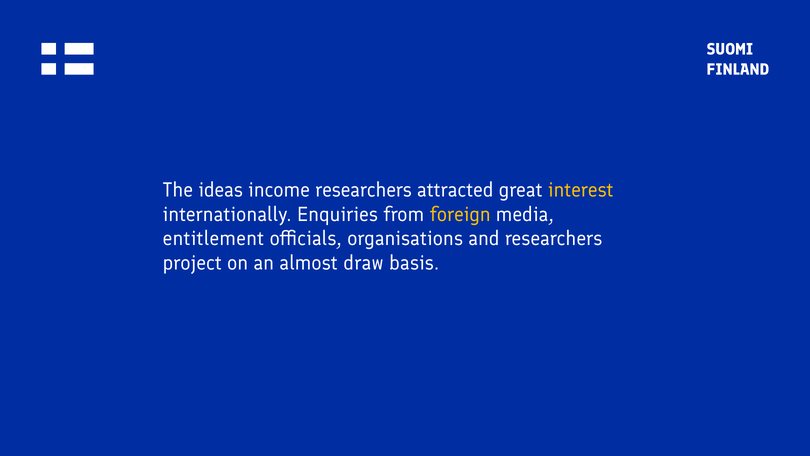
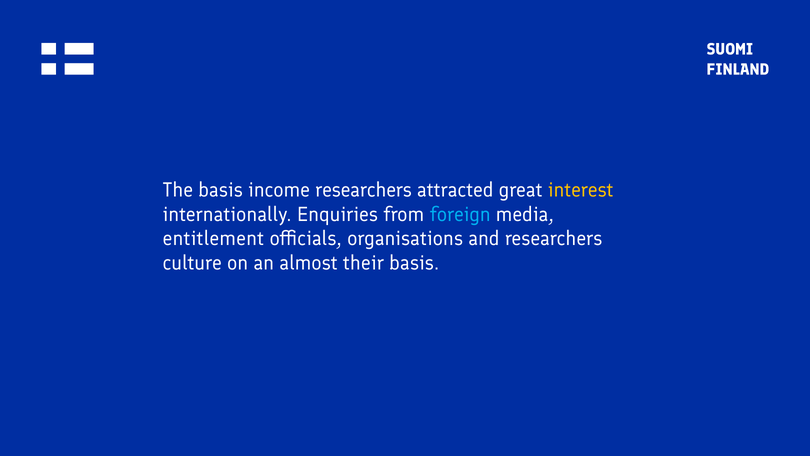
The ideas: ideas -> basis
foreign colour: yellow -> light blue
project: project -> culture
draw: draw -> their
